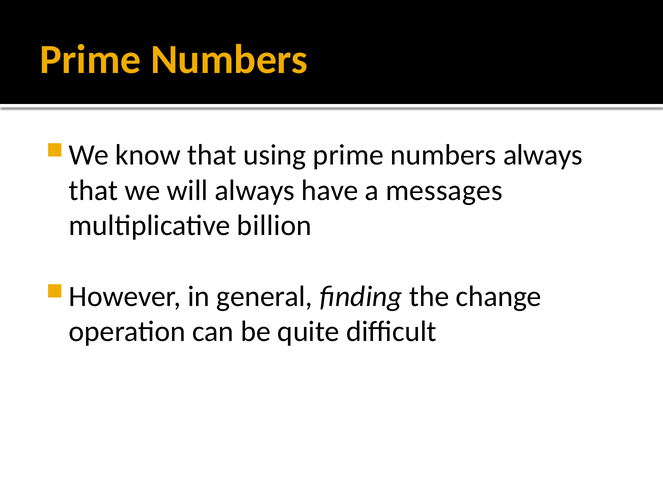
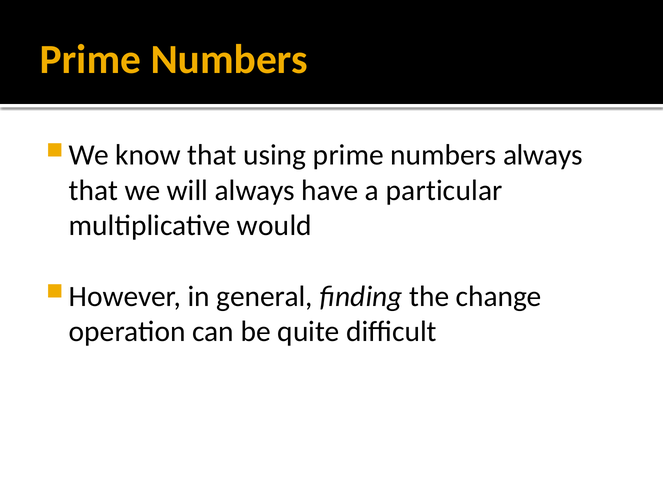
messages: messages -> particular
billion: billion -> would
